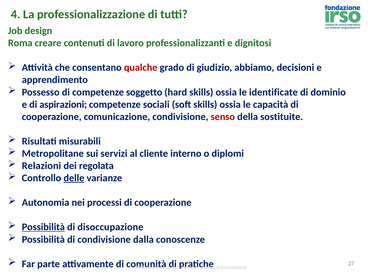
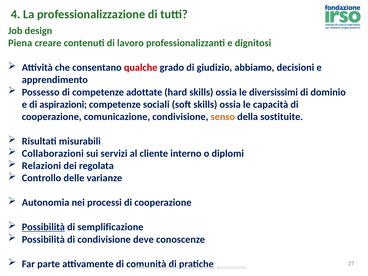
Roma: Roma -> Piena
soggetto: soggetto -> adottate
identificate: identificate -> diversissimi
senso colour: red -> orange
Metropolitane: Metropolitane -> Collaborazioni
delle underline: present -> none
disoccupazione: disoccupazione -> semplificazione
dalla: dalla -> deve
